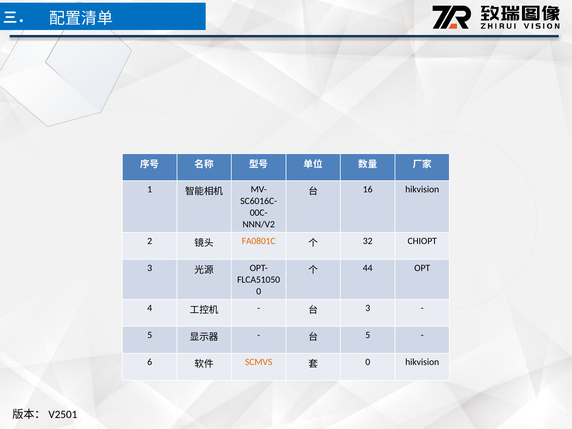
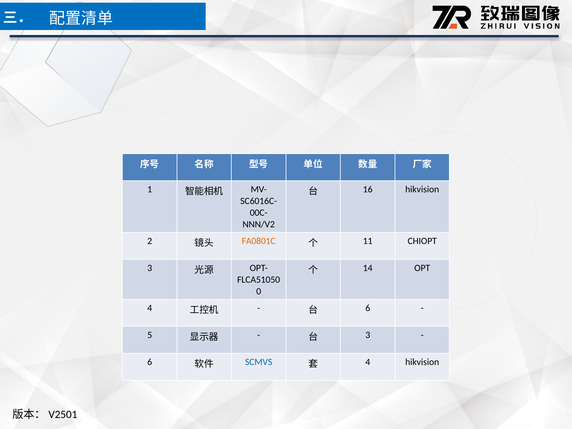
32: 32 -> 11
44: 44 -> 14
3 at (368, 308): 3 -> 6
5 at (368, 335): 5 -> 3
SCMVS colour: orange -> blue
0 at (368, 362): 0 -> 4
